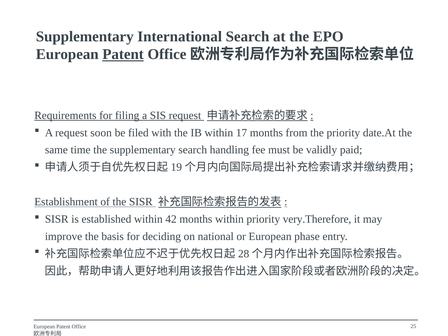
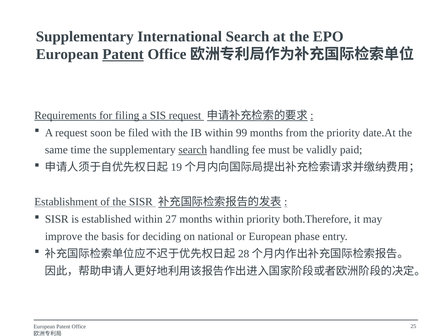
17: 17 -> 99
search at (193, 150) underline: none -> present
42: 42 -> 27
very.Therefore: very.Therefore -> both.Therefore
